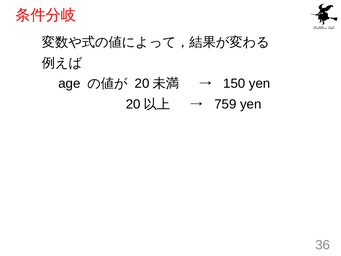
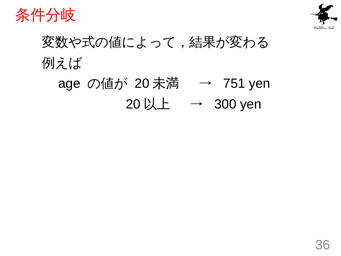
150: 150 -> 751
759: 759 -> 300
